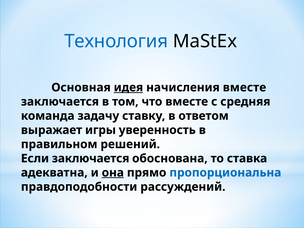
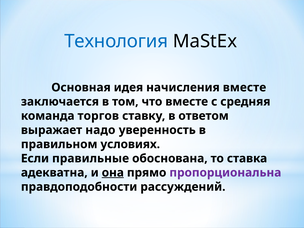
идея underline: present -> none
задачу: задачу -> торгов
игры: игры -> надо
решений: решений -> условиях
Если заключается: заключается -> правильные
пропорциональна colour: blue -> purple
